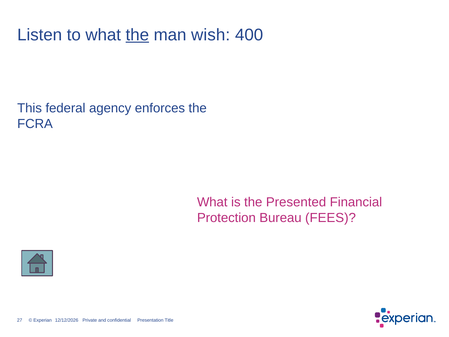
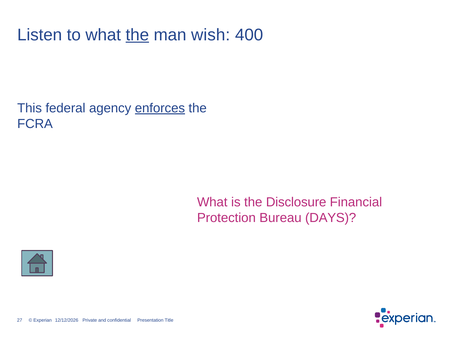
enforces underline: none -> present
Presented: Presented -> Disclosure
FEES: FEES -> DAYS
